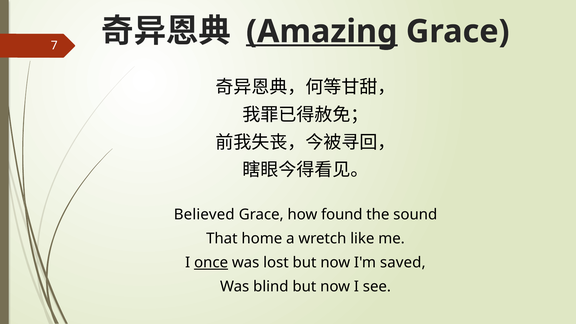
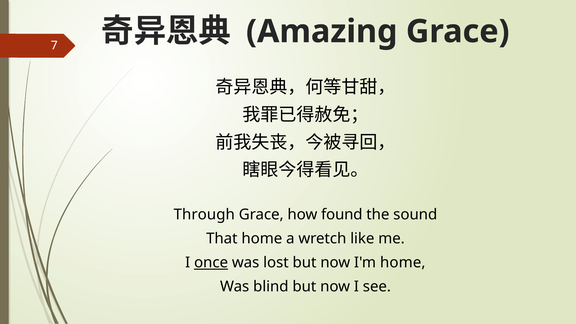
Amazing underline: present -> none
Believed: Believed -> Through
I'm saved: saved -> home
